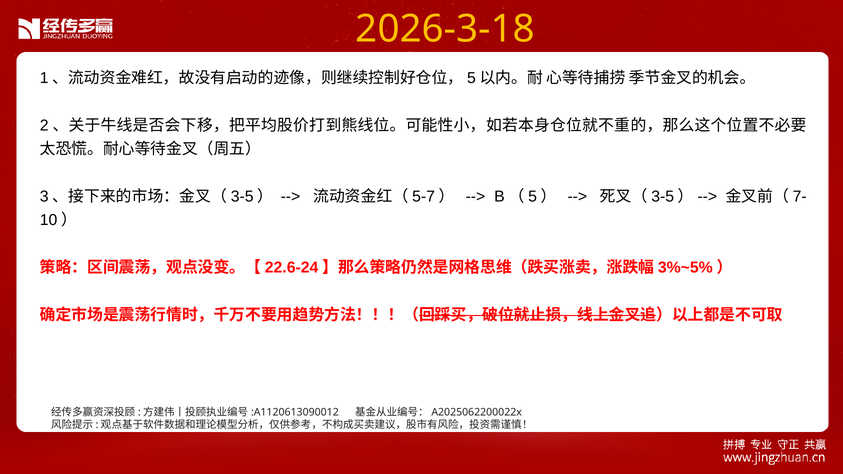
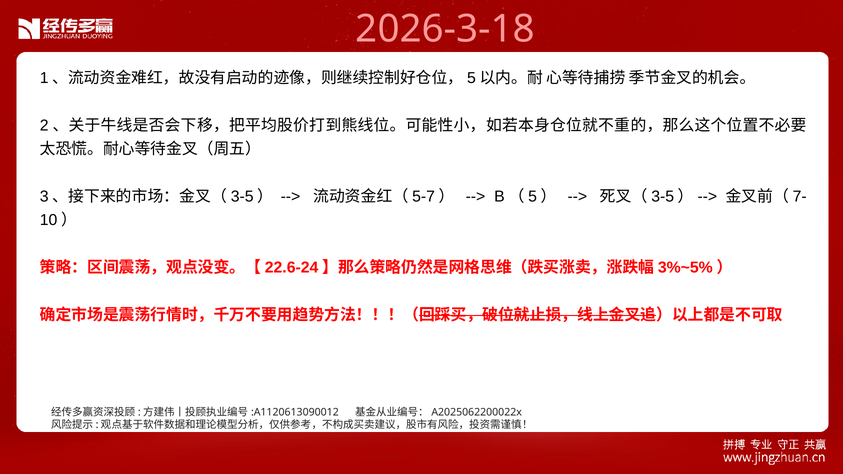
2026-3-18 colour: yellow -> pink
